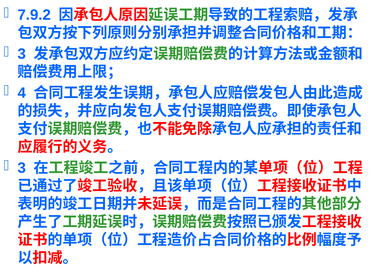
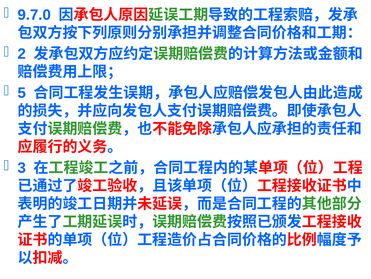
7.9.2: 7.9.2 -> 9.7.0
3 at (22, 54): 3 -> 2
4: 4 -> 5
